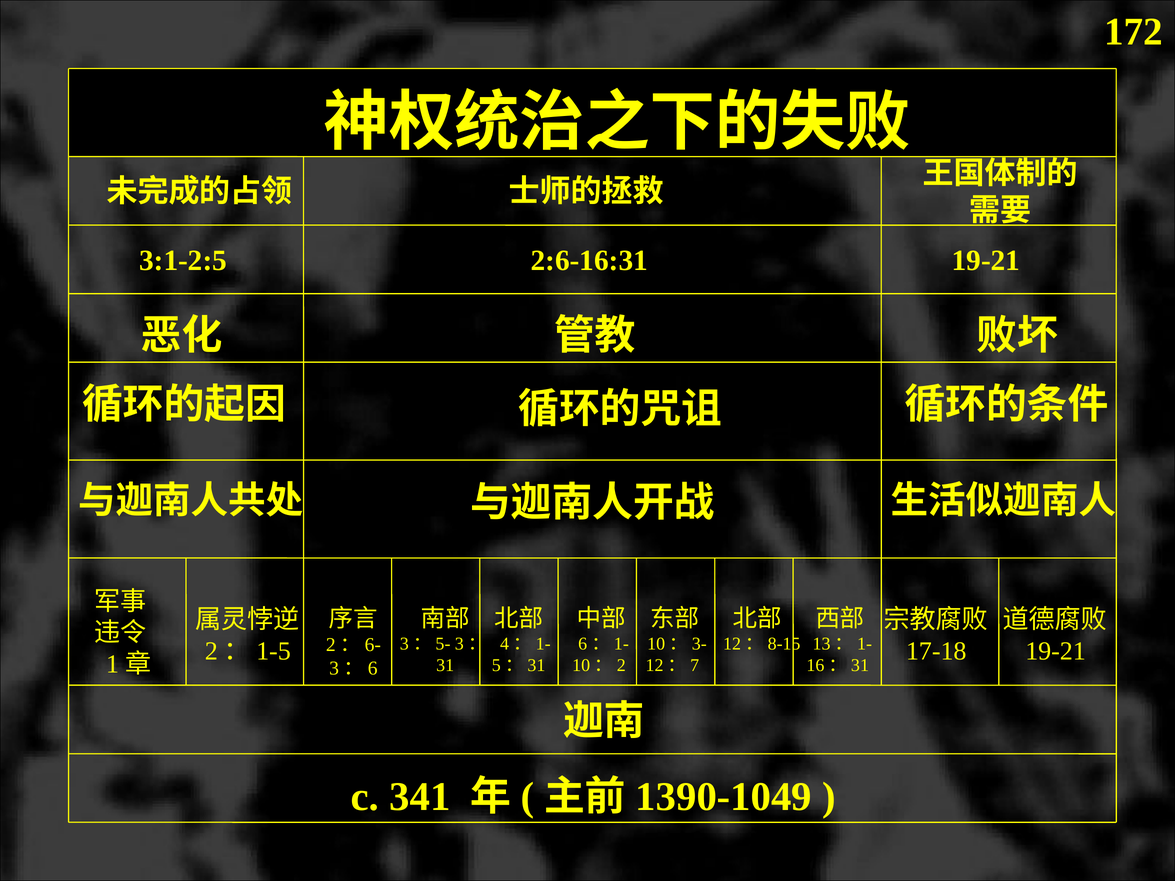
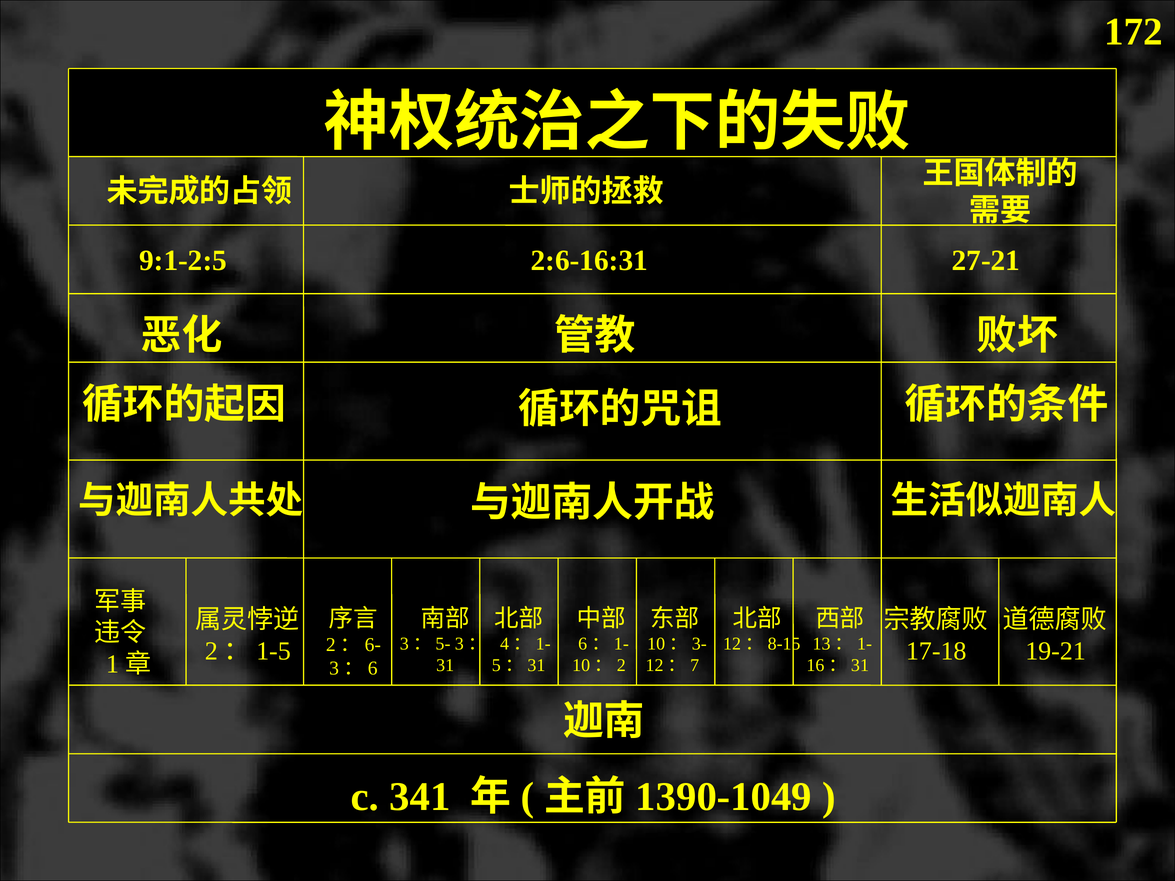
3:1-2:5: 3:1-2:5 -> 9:1-2:5
2:6-16:31 19-21: 19-21 -> 27-21
